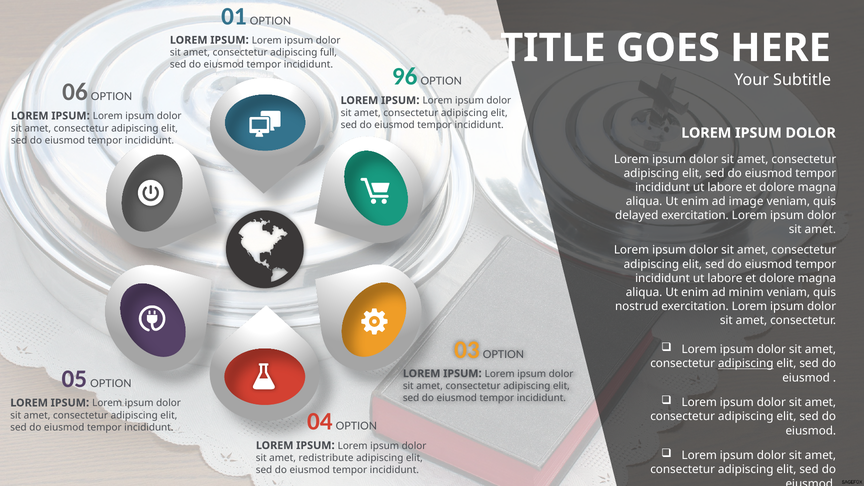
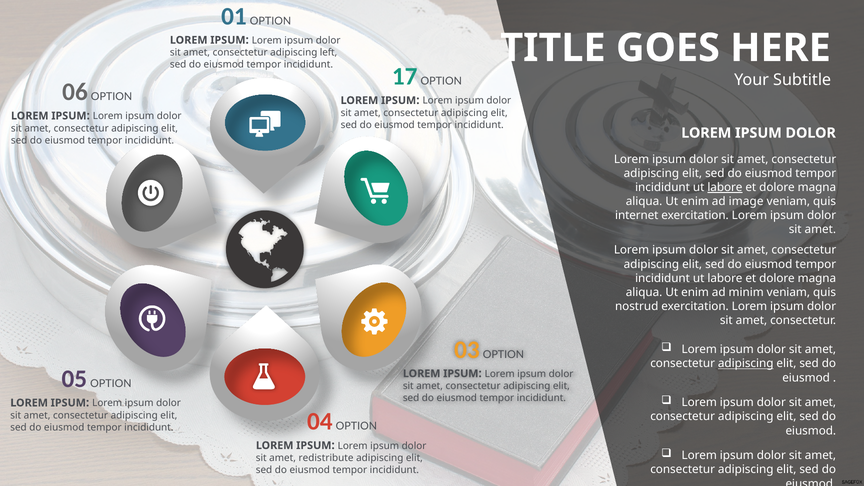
full: full -> left
96: 96 -> 17
labore at (725, 187) underline: none -> present
delayed: delayed -> internet
